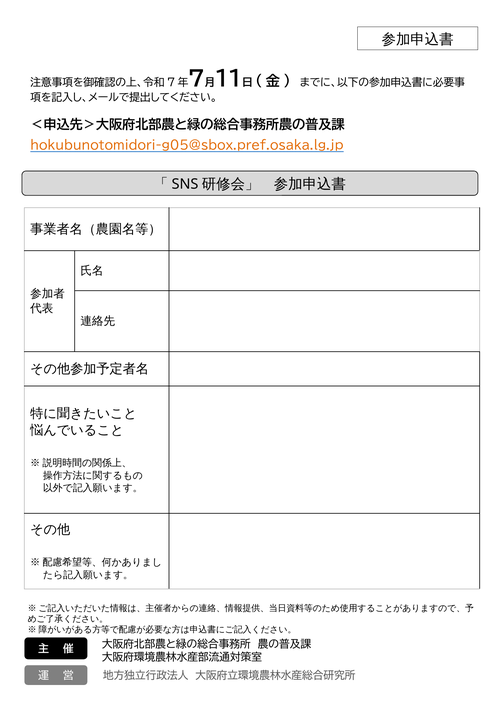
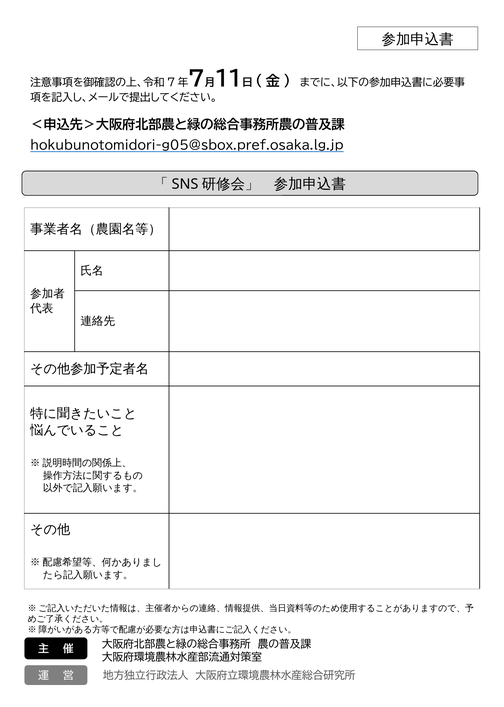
hokubunotomidori-g05@sbox.pref.osaka.lg.jp colour: orange -> black
